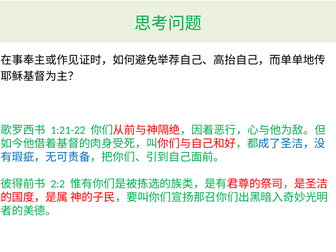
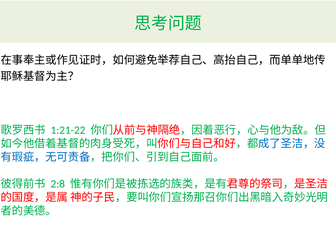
2:2: 2:2 -> 2:8
